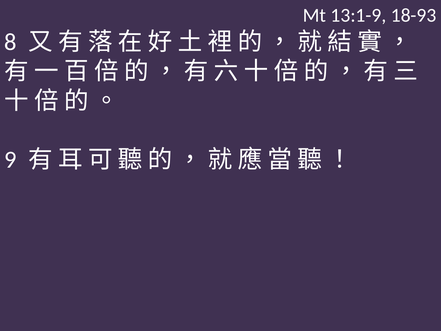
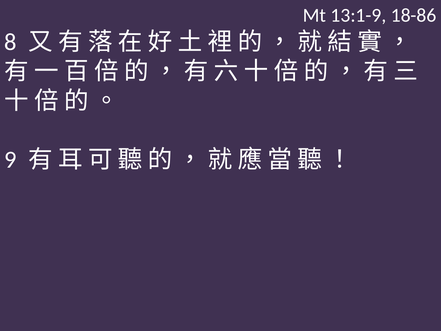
18-93: 18-93 -> 18-86
